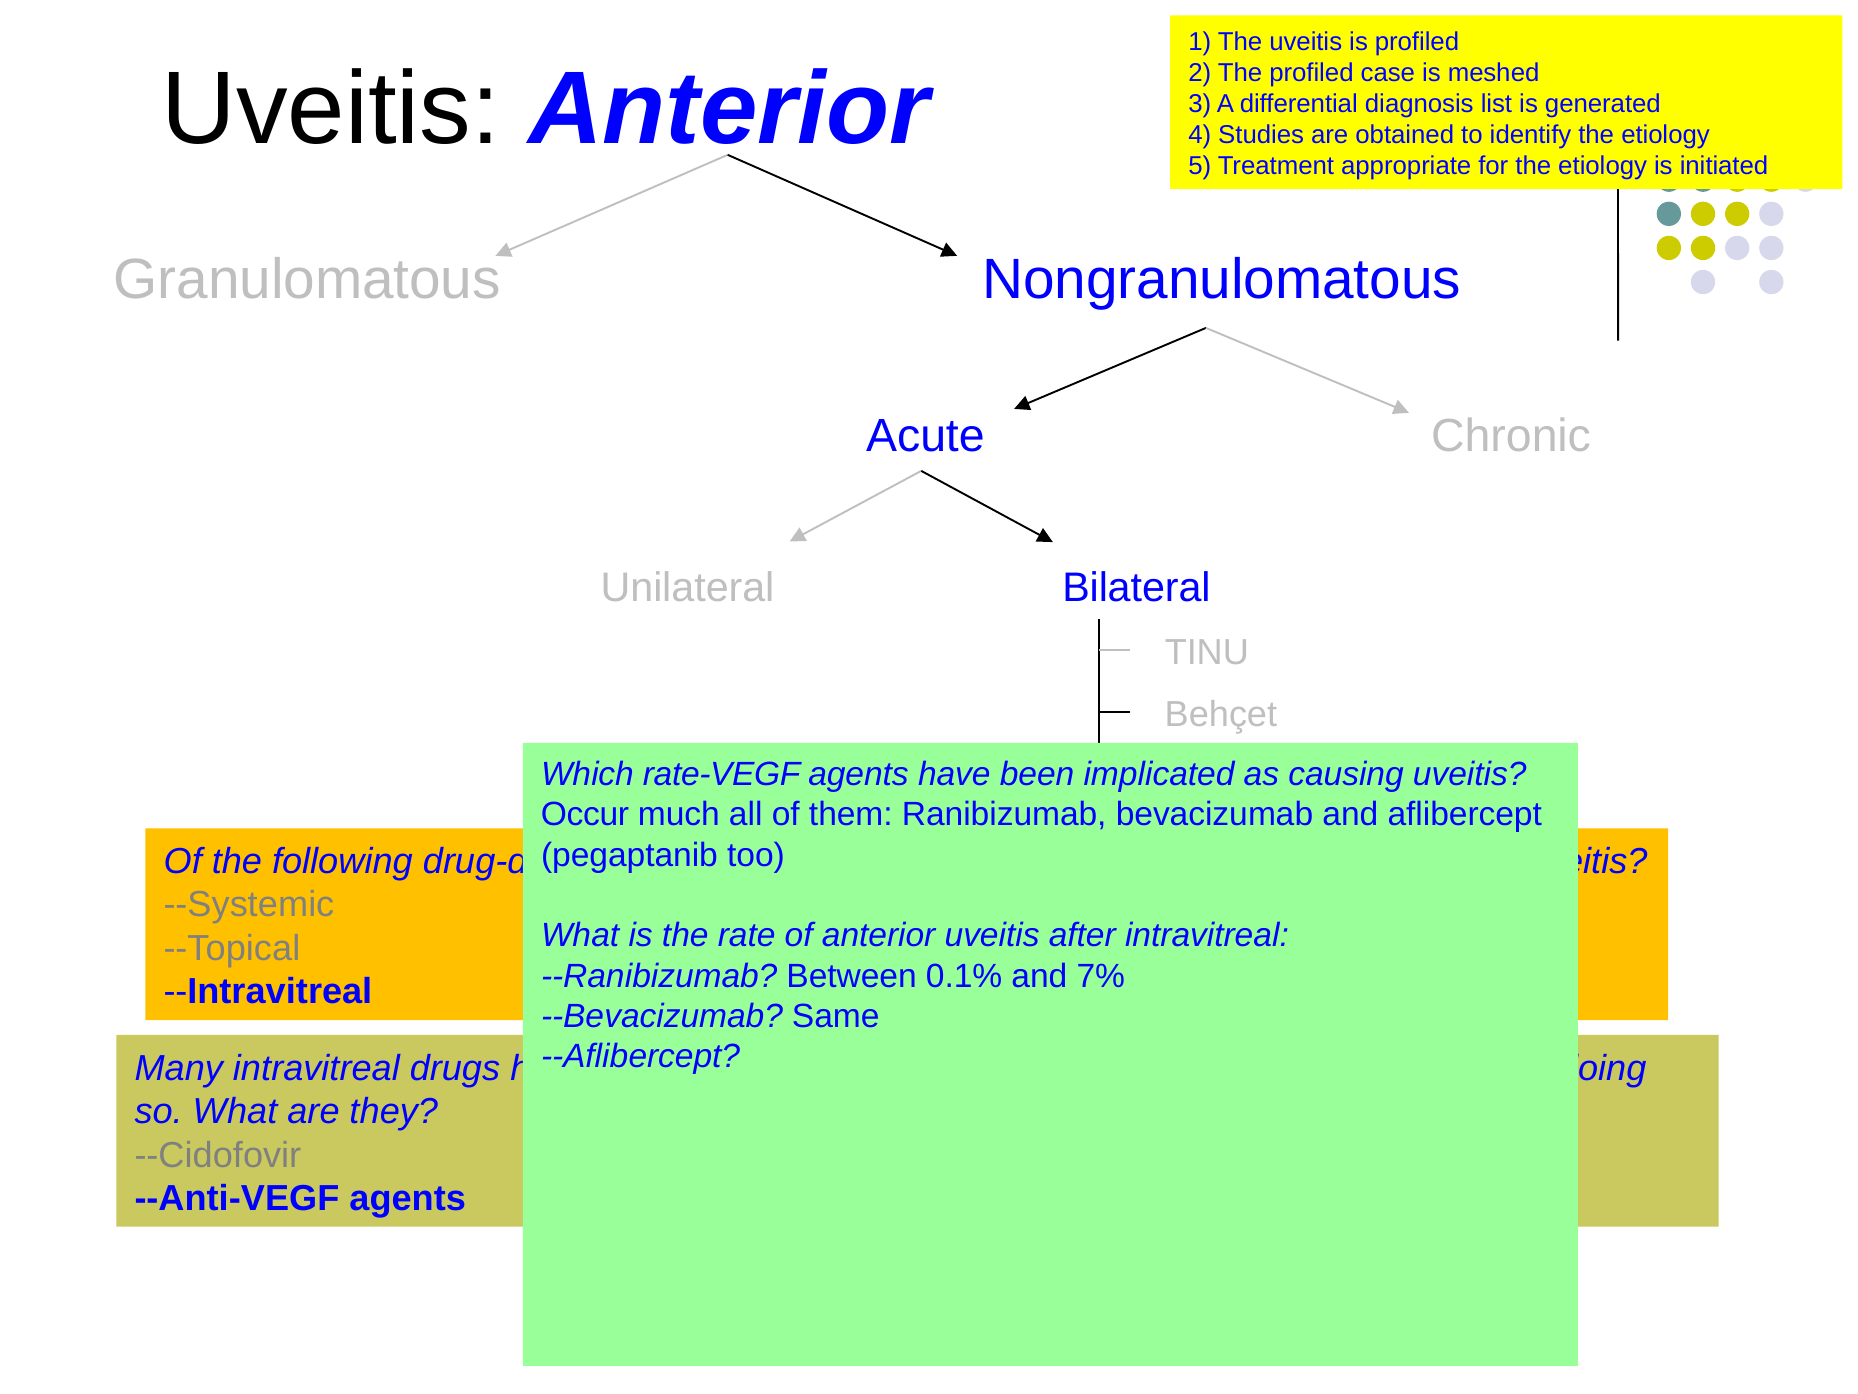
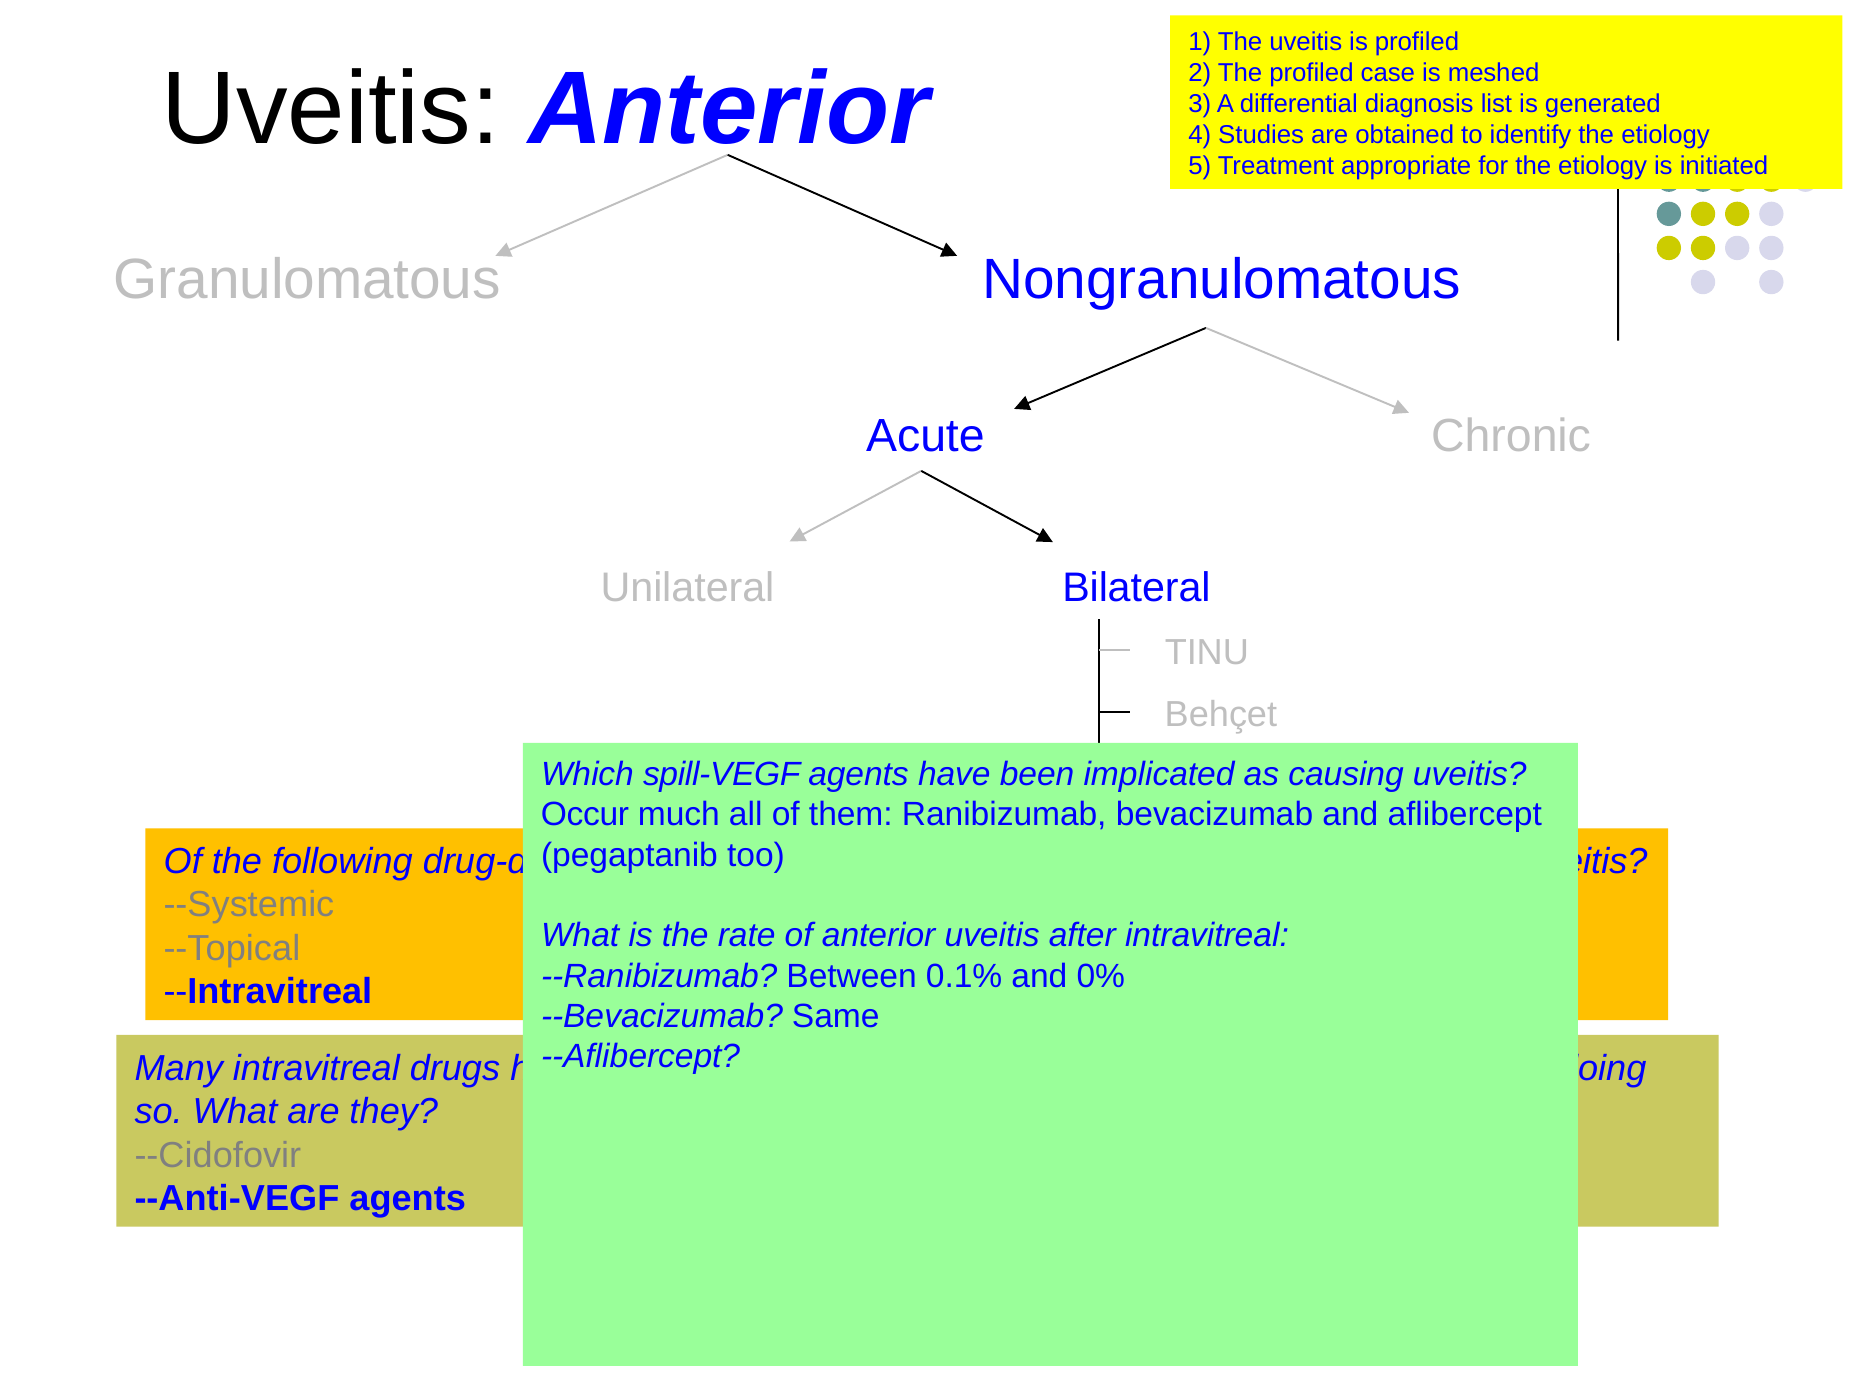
rate-VEGF: rate-VEGF -> spill-VEGF
7%: 7% -> 0%
